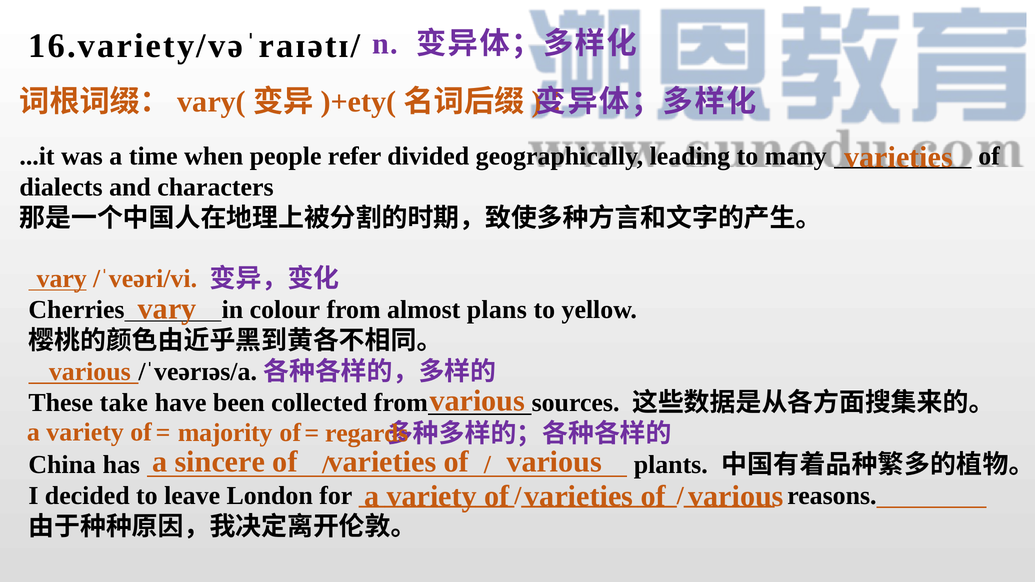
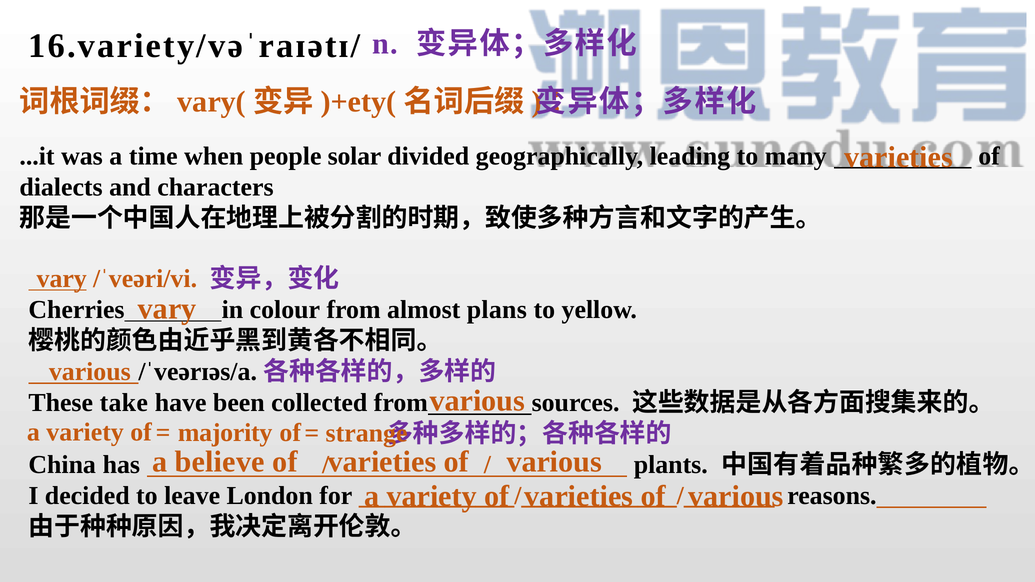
refer: refer -> solar
regards: regards -> strange
sincere: sincere -> believe
